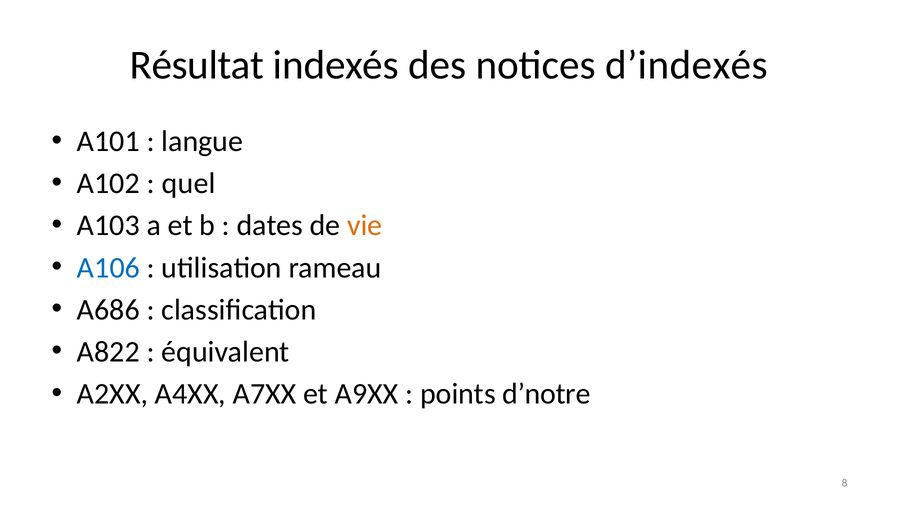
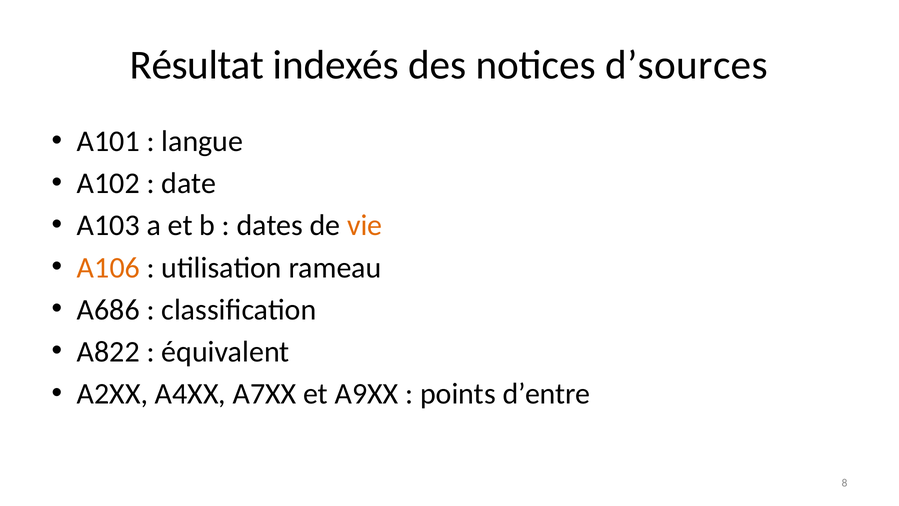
d’indexés: d’indexés -> d’sources
quel: quel -> date
A106 colour: blue -> orange
d’notre: d’notre -> d’entre
